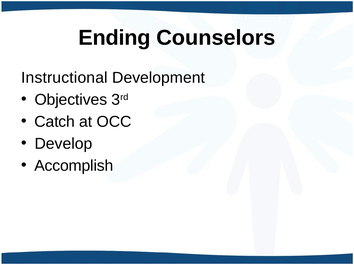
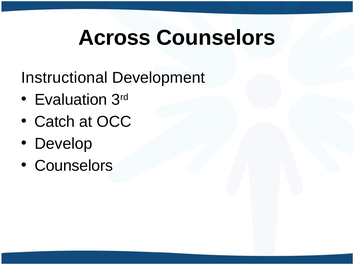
Ending: Ending -> Across
Objectives: Objectives -> Evaluation
Accomplish at (74, 166): Accomplish -> Counselors
